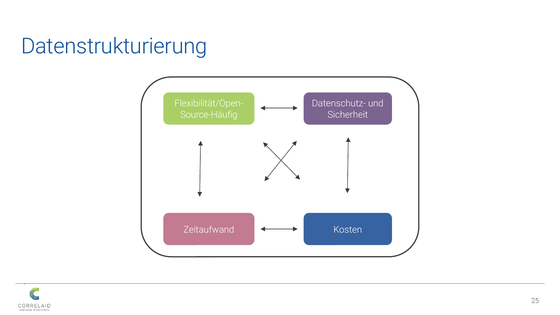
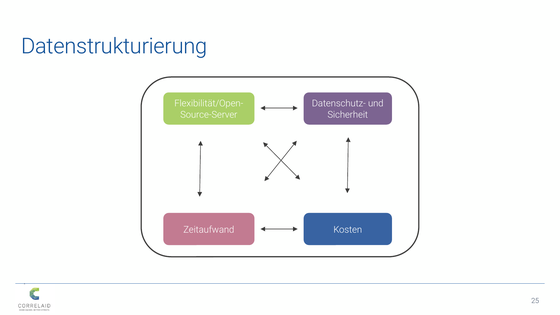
Source-Häufig: Source-Häufig -> Source-Server
